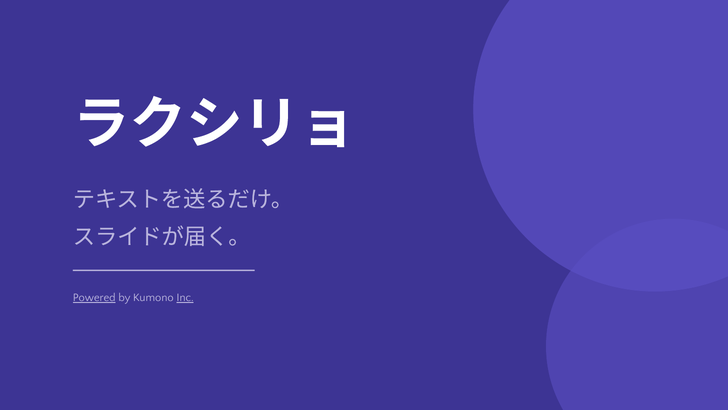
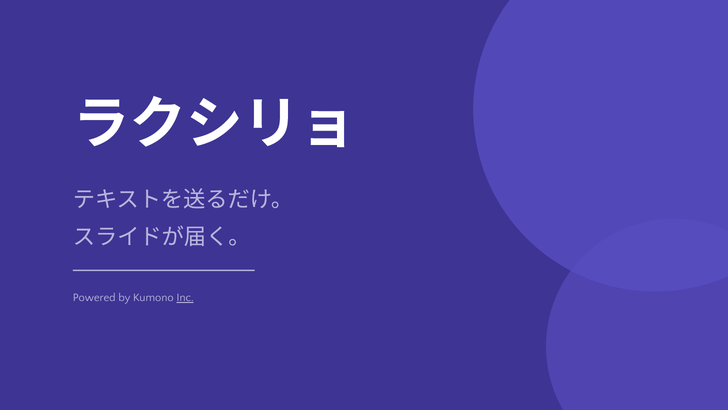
Powered underline: present -> none
